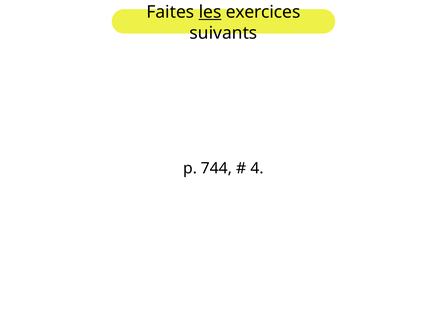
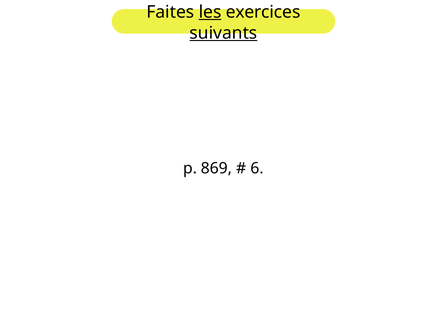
suivants underline: none -> present
744: 744 -> 869
4: 4 -> 6
